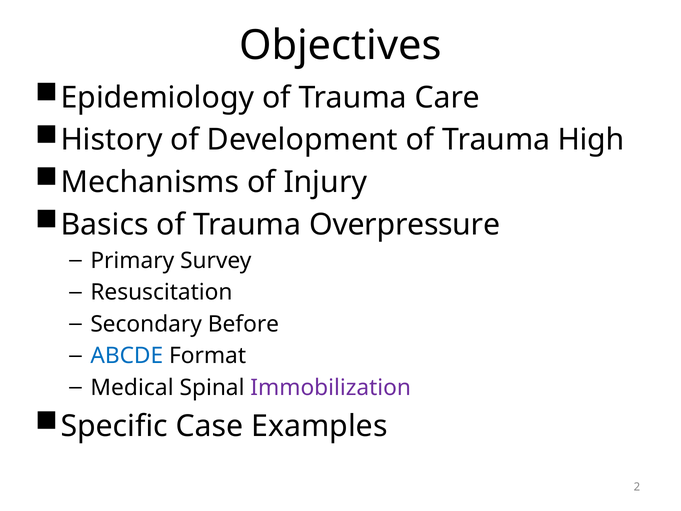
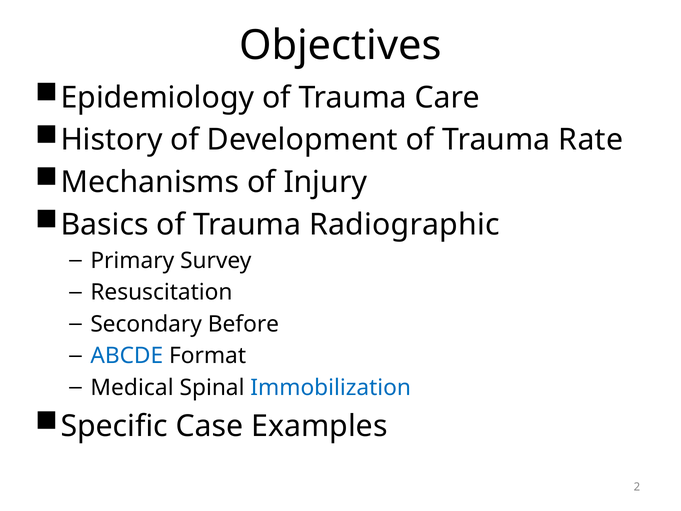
High: High -> Rate
Overpressure: Overpressure -> Radiographic
Immobilization colour: purple -> blue
